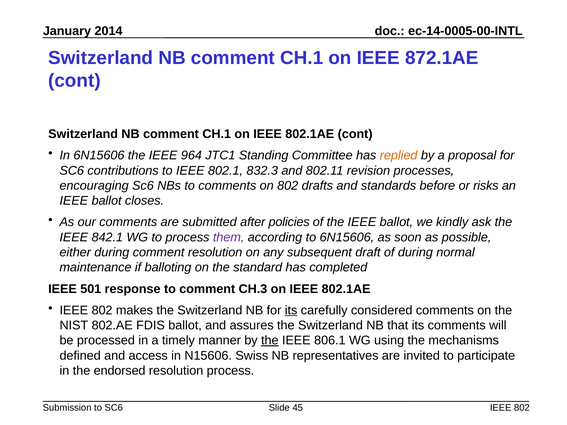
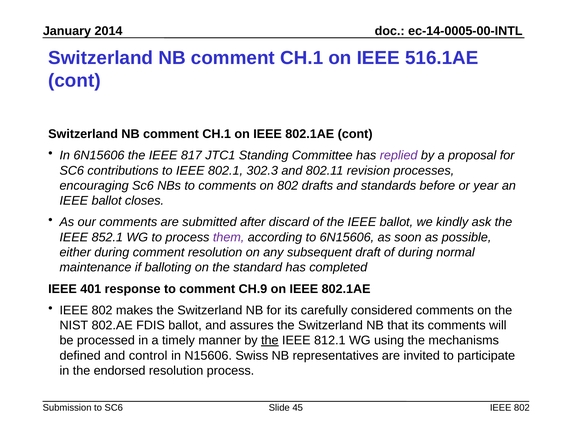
872.1AE: 872.1AE -> 516.1AE
964: 964 -> 817
replied colour: orange -> purple
832.3: 832.3 -> 302.3
risks: risks -> year
policies: policies -> discard
842.1: 842.1 -> 852.1
501: 501 -> 401
CH.3: CH.3 -> CH.9
its at (291, 310) underline: present -> none
806.1: 806.1 -> 812.1
access: access -> control
